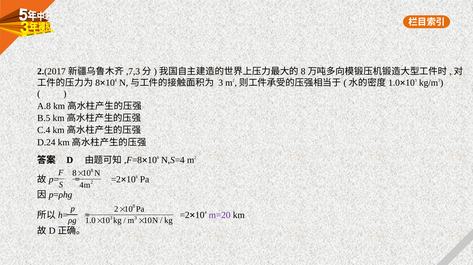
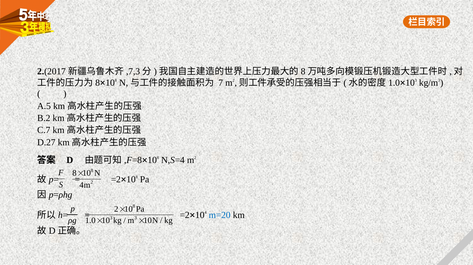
3 at (221, 83): 3 -> 7
A.8: A.8 -> A.5
B.5: B.5 -> B.2
C.4: C.4 -> C.7
D.24: D.24 -> D.27
m=20 colour: purple -> blue
